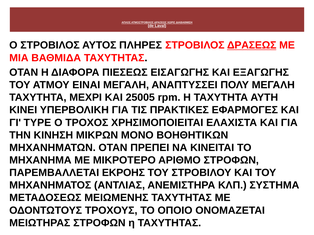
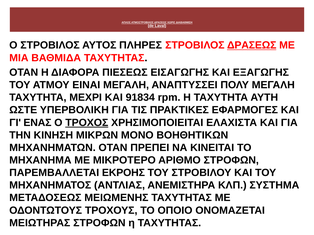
25005: 25005 -> 91834
ΚΙΝΕΙ: ΚΙΝΕΙ -> ΩΣΤΕ
TYPE: TYPE -> ΕΝΑΣ
ΤΡΟΧΟΣ underline: none -> present
